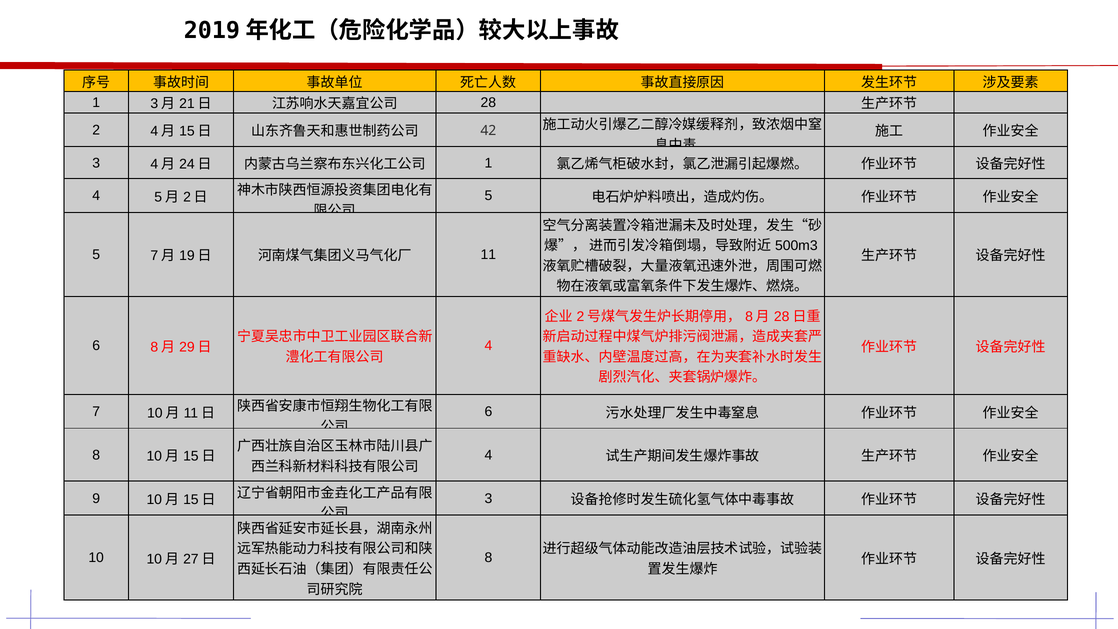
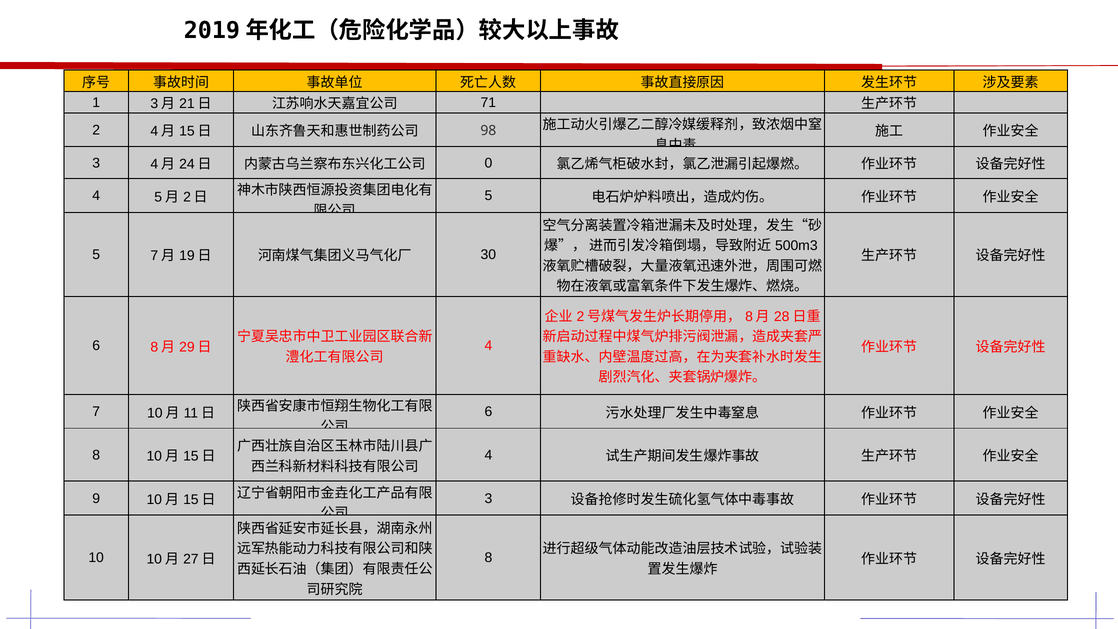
28: 28 -> 71
42: 42 -> 98
1 at (488, 163): 1 -> 0
11: 11 -> 30
